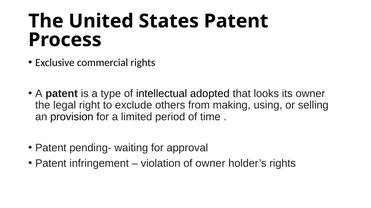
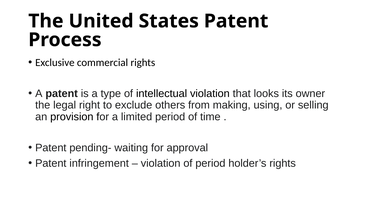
intellectual adopted: adopted -> violation
of owner: owner -> period
